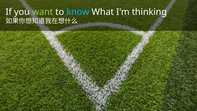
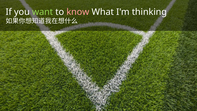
know colour: light blue -> pink
